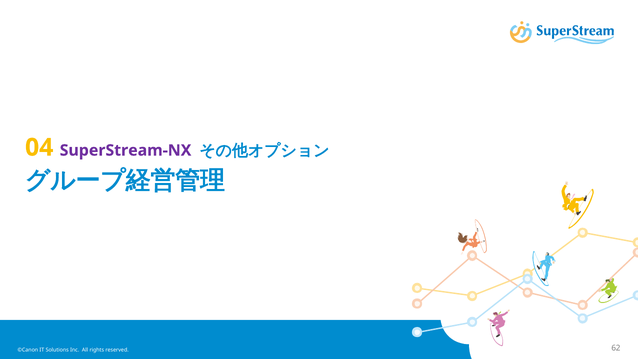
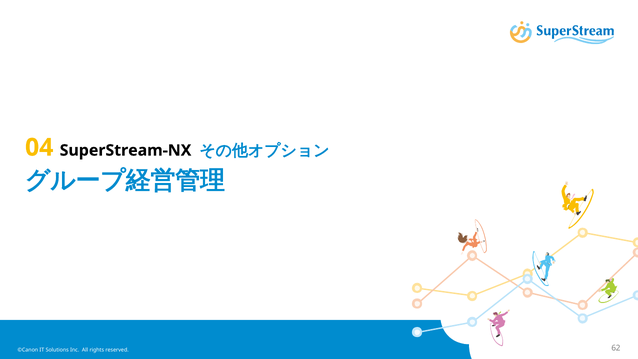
SuperStream-NX colour: purple -> black
